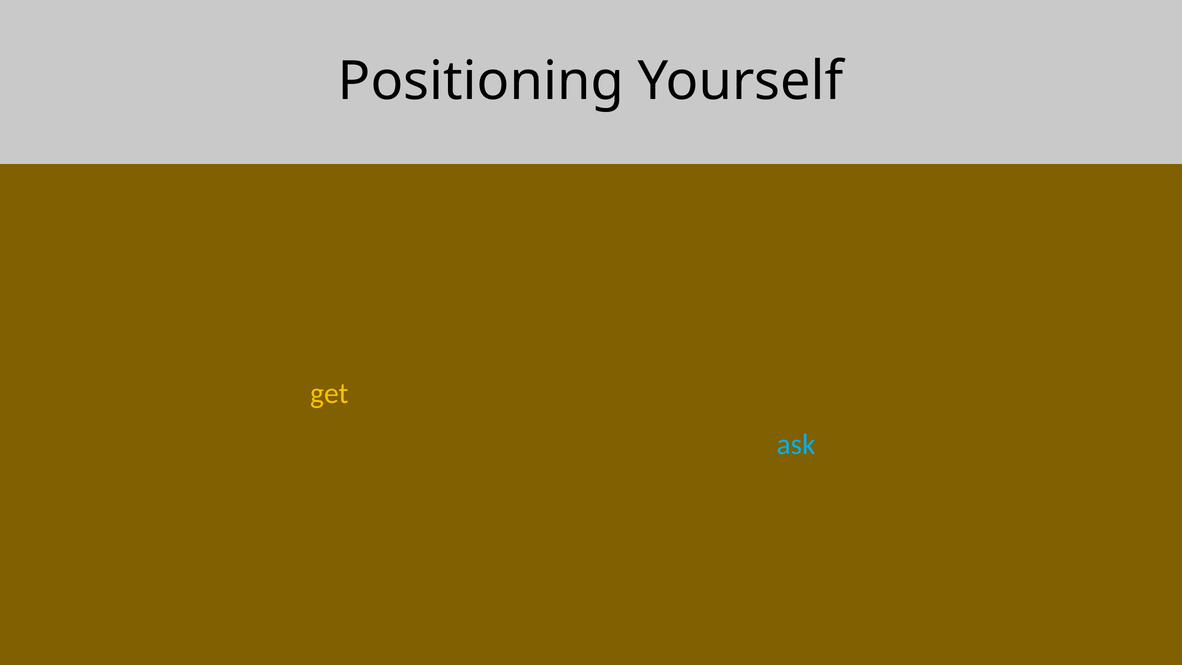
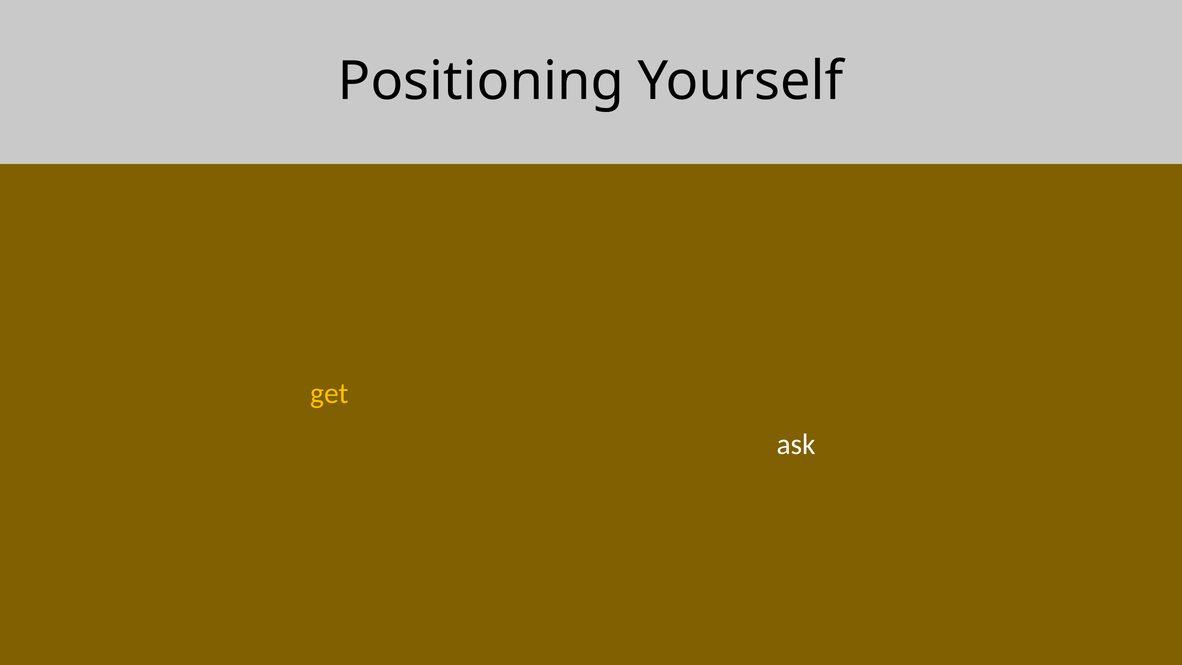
ask colour: light blue -> white
